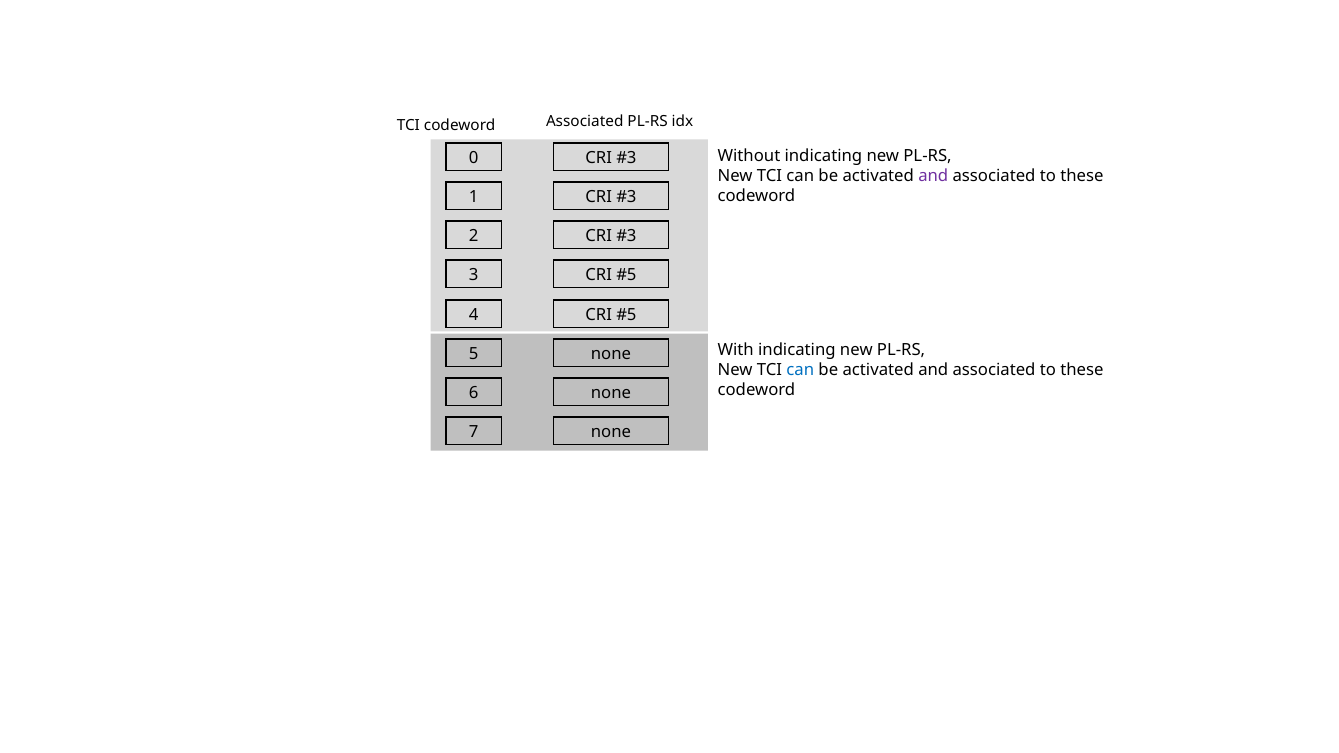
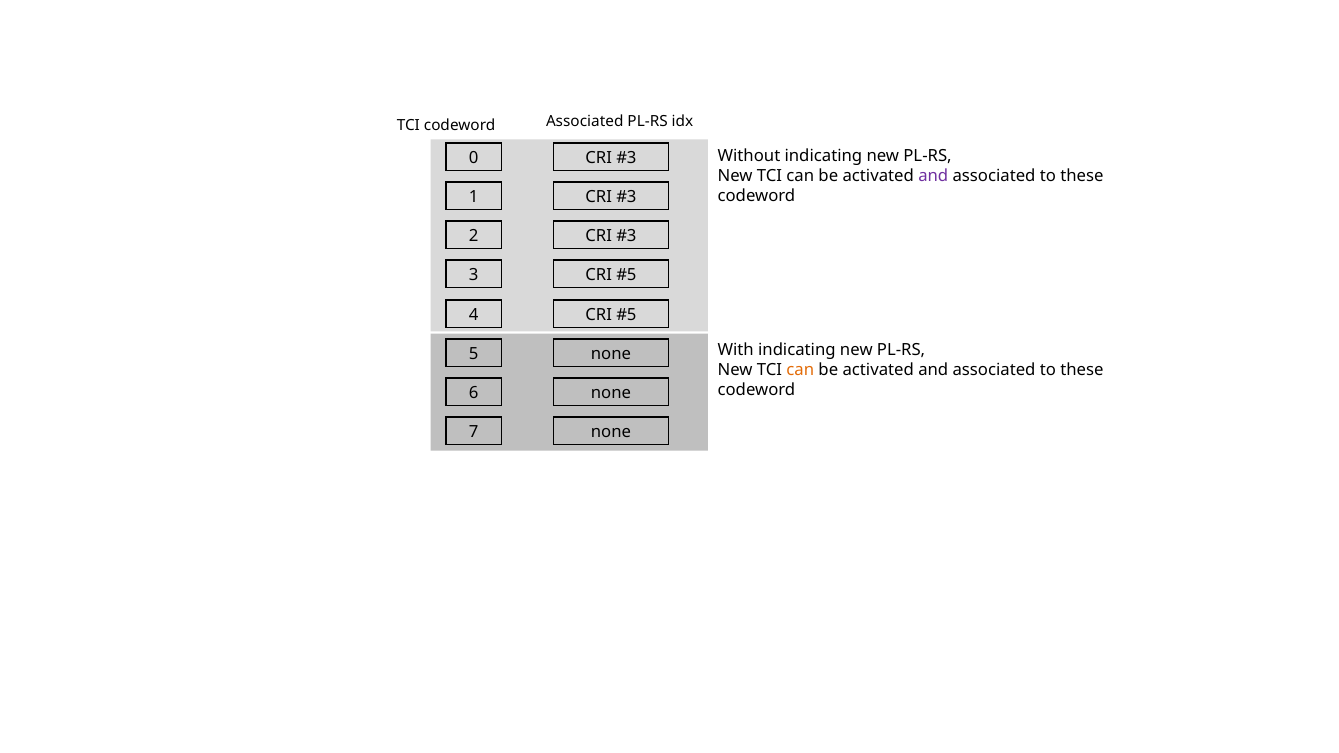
can at (800, 370) colour: blue -> orange
